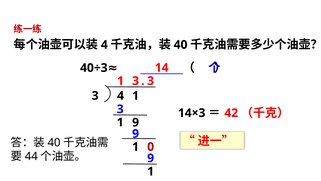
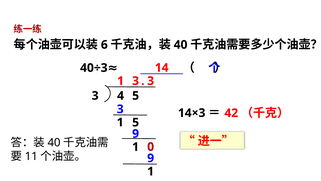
4 at (104, 45): 4 -> 6
4 1: 1 -> 5
1 9: 9 -> 5
44: 44 -> 11
